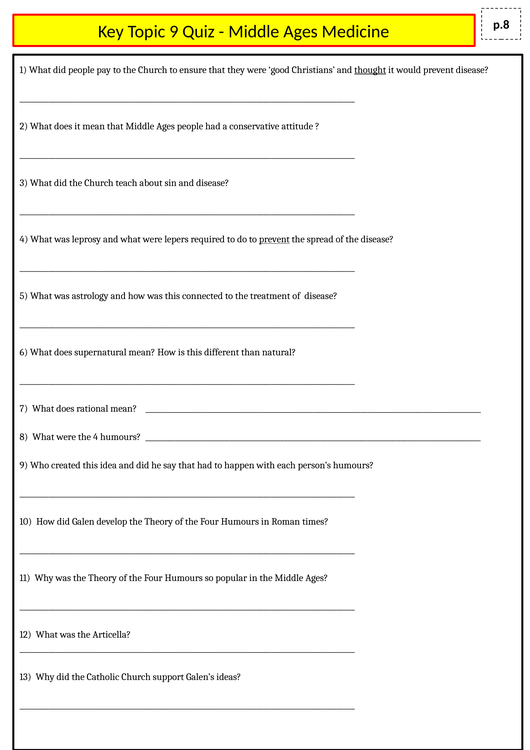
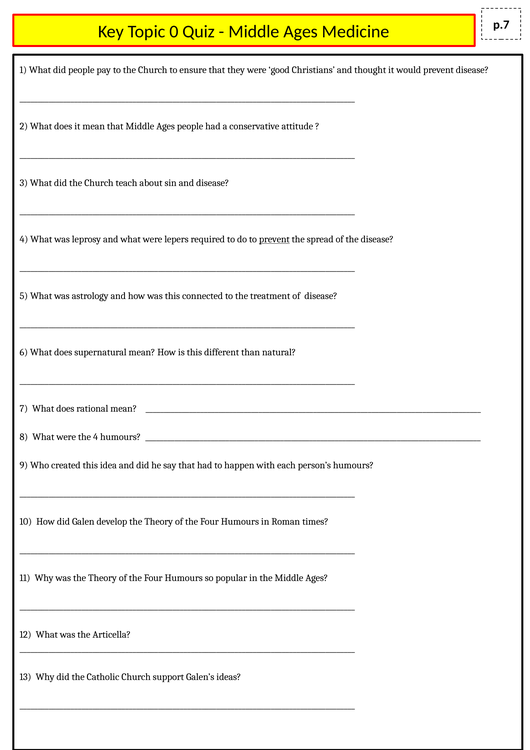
p.8: p.8 -> p.7
Topic 9: 9 -> 0
thought underline: present -> none
